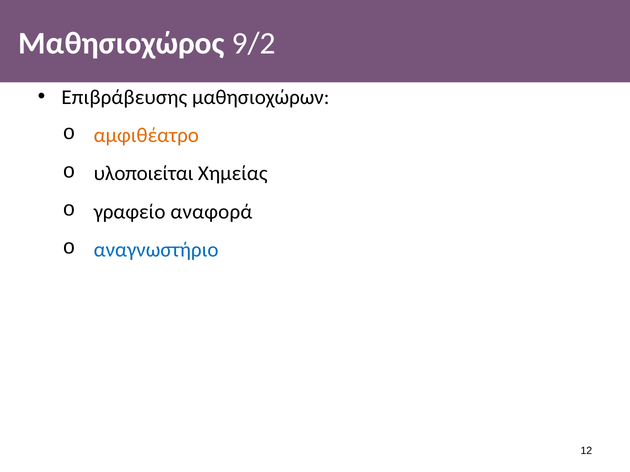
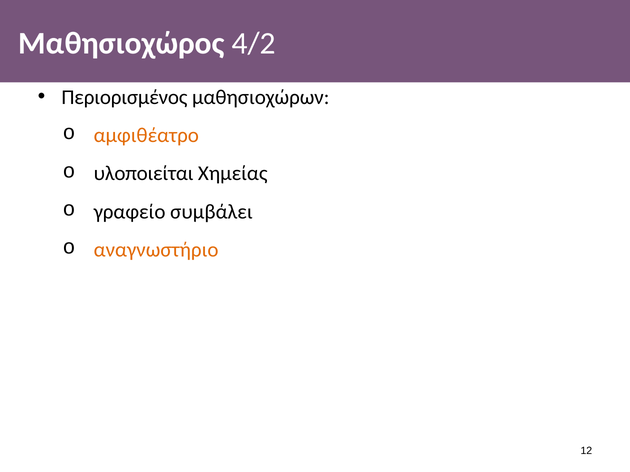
9/2: 9/2 -> 4/2
Επιβράβευσης: Επιβράβευσης -> Περιορισμένος
αναφορά: αναφορά -> συμβάλει
αναγνωστήριο colour: blue -> orange
